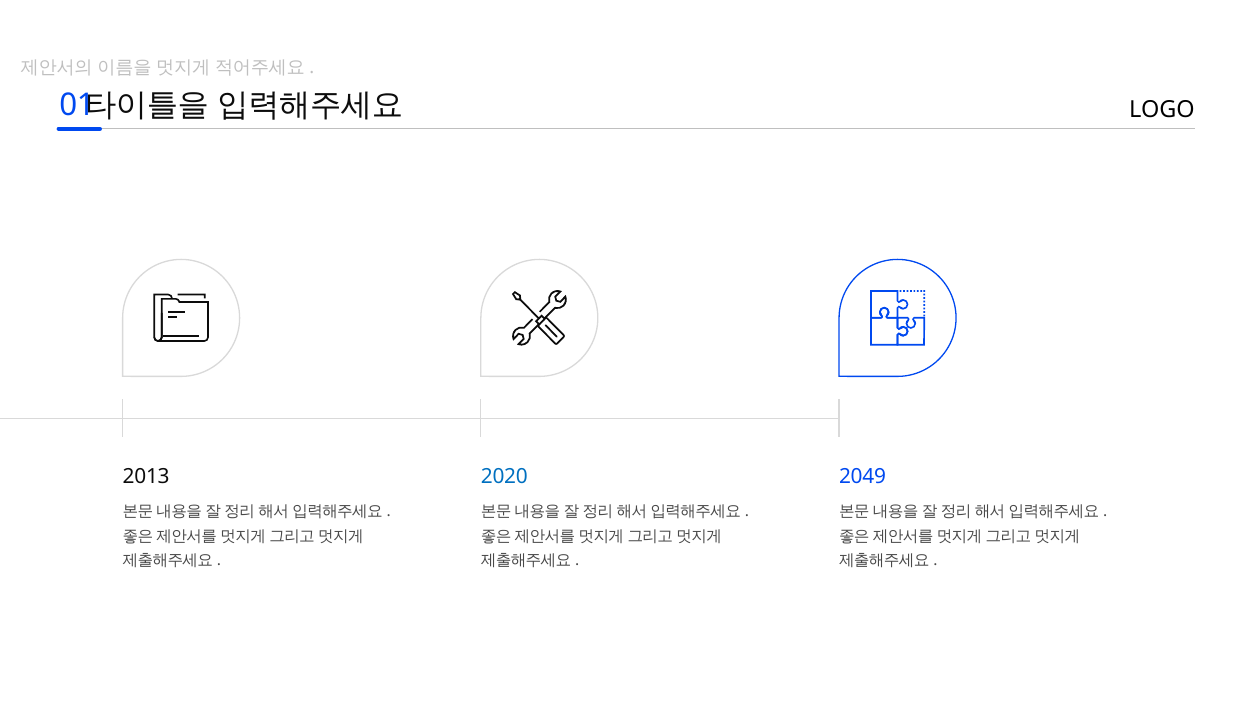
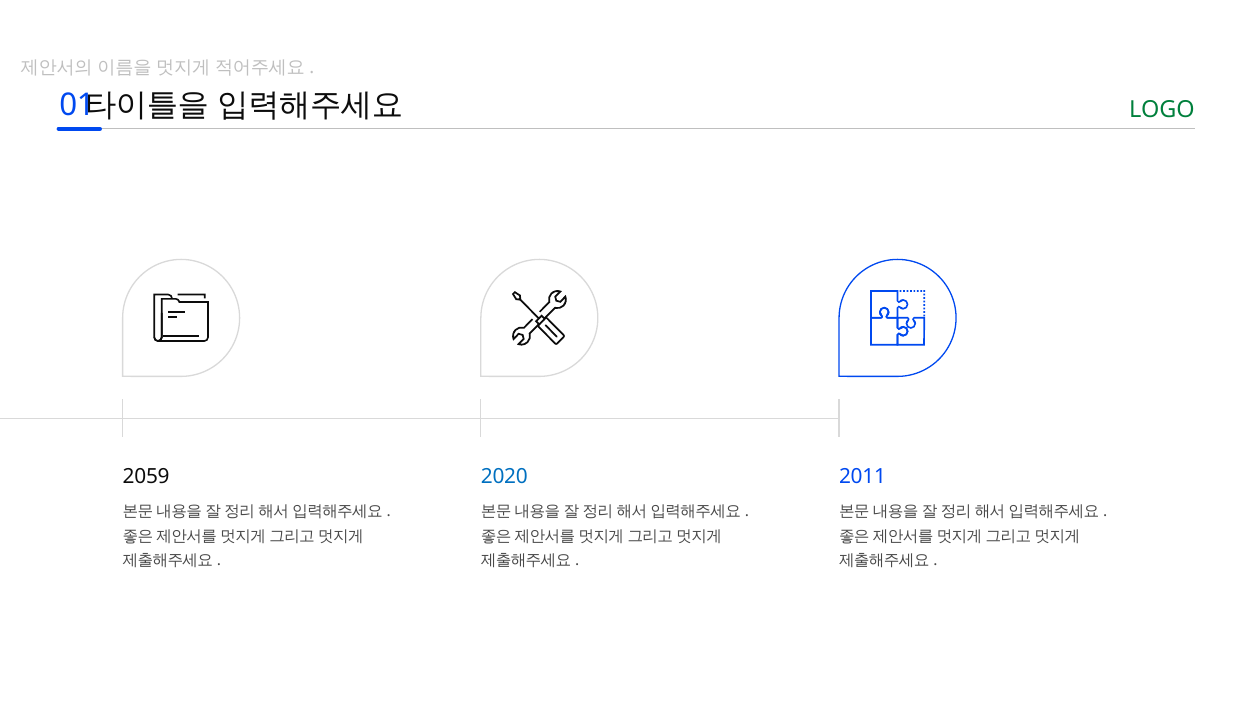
LOGO colour: black -> green
2013: 2013 -> 2059
2049: 2049 -> 2011
